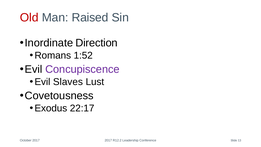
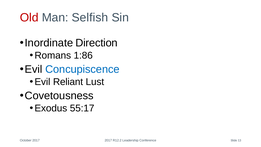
Raised: Raised -> Selfish
1:52: 1:52 -> 1:86
Concupiscence colour: purple -> blue
Slaves: Slaves -> Reliant
22:17: 22:17 -> 55:17
